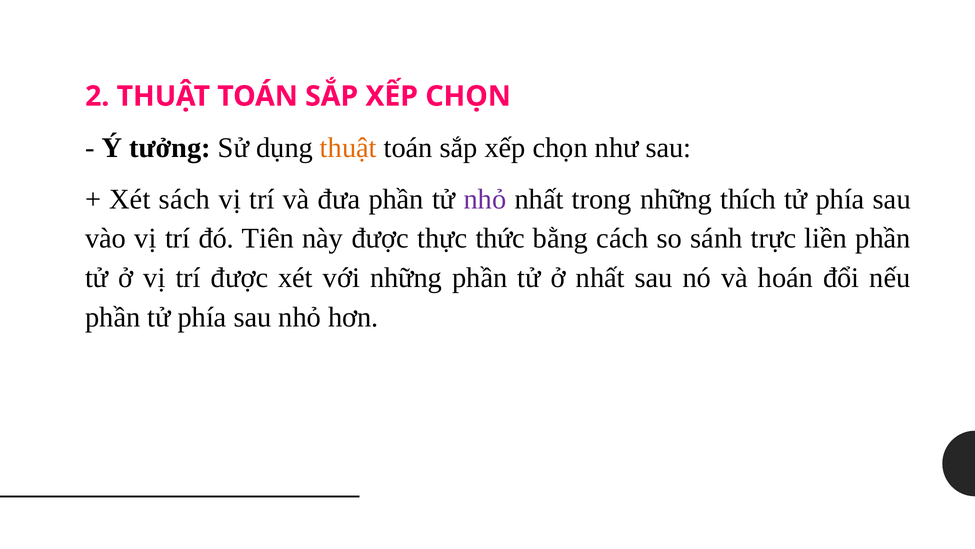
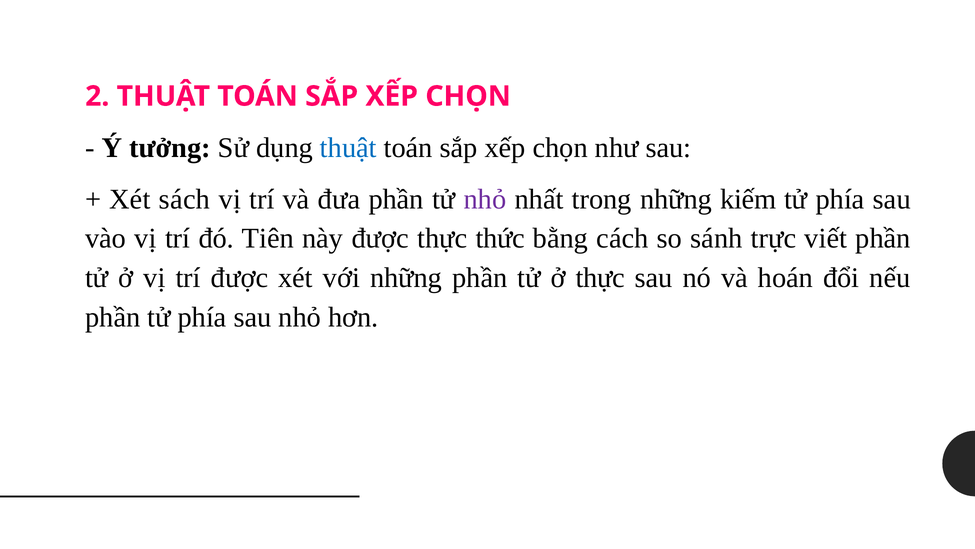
thuật at (348, 148) colour: orange -> blue
thích: thích -> kiếm
liền: liền -> viết
ở nhất: nhất -> thực
